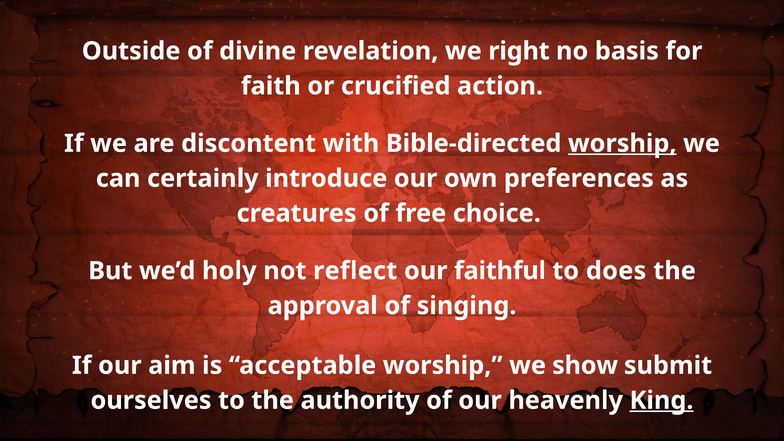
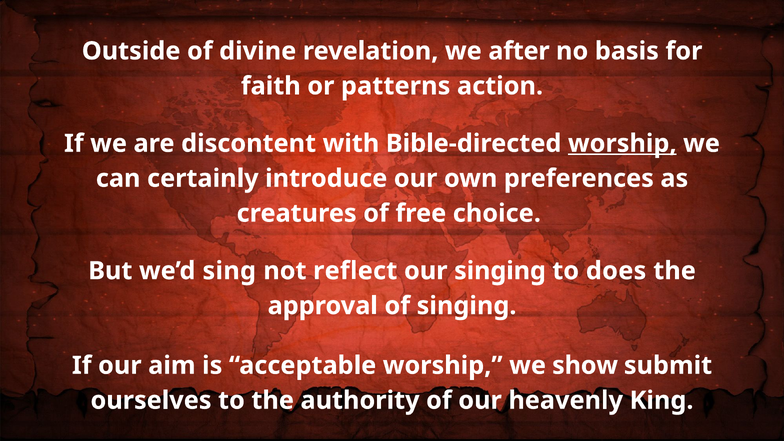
right: right -> after
crucified: crucified -> patterns
holy: holy -> sing
our faithful: faithful -> singing
King underline: present -> none
